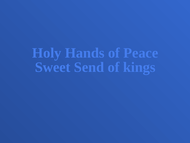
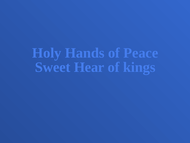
Send: Send -> Hear
